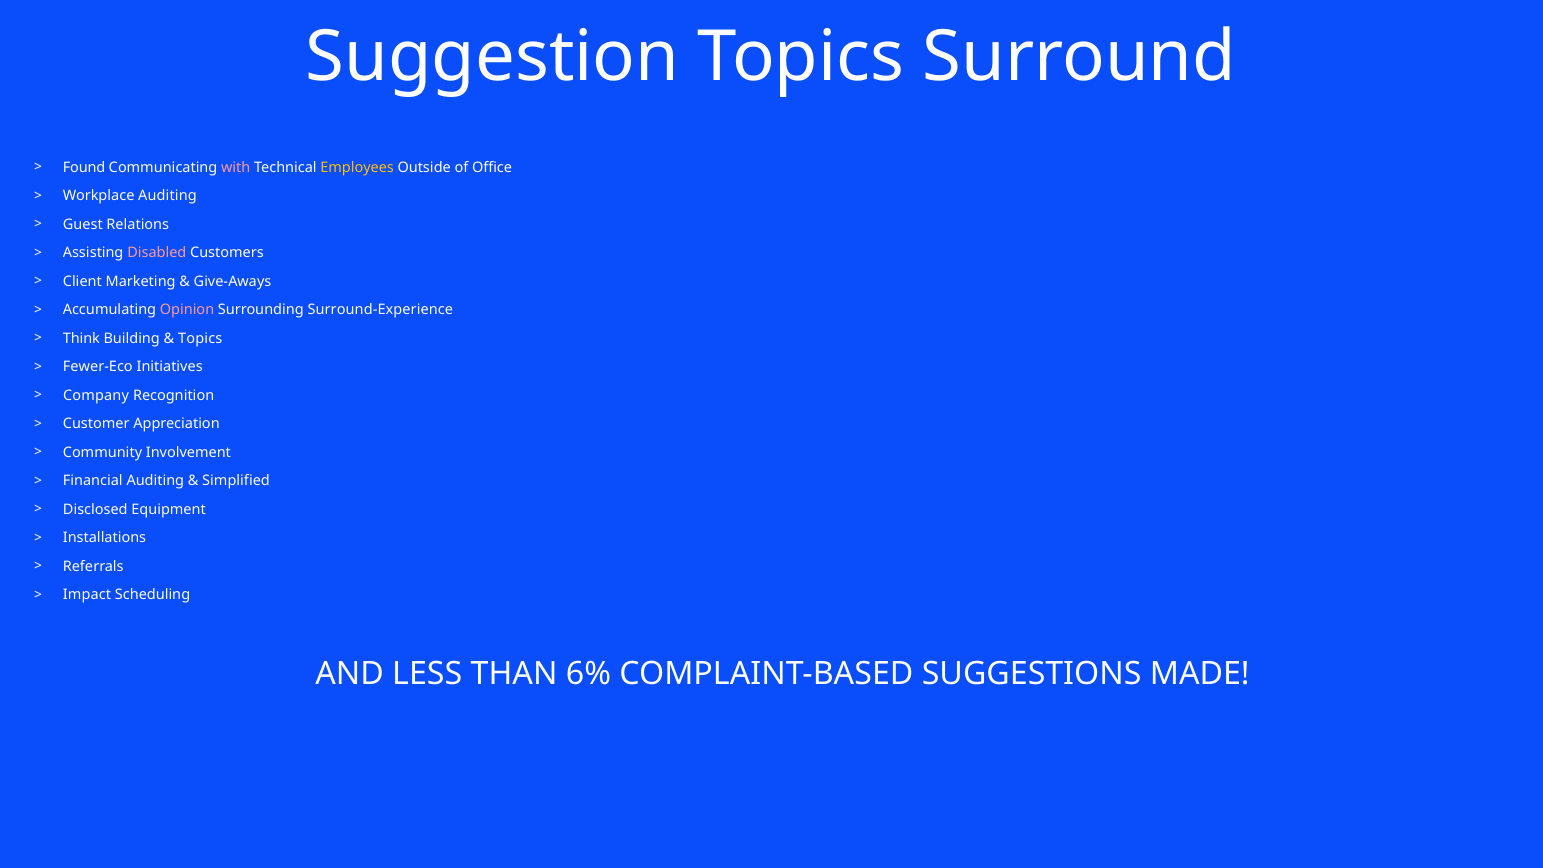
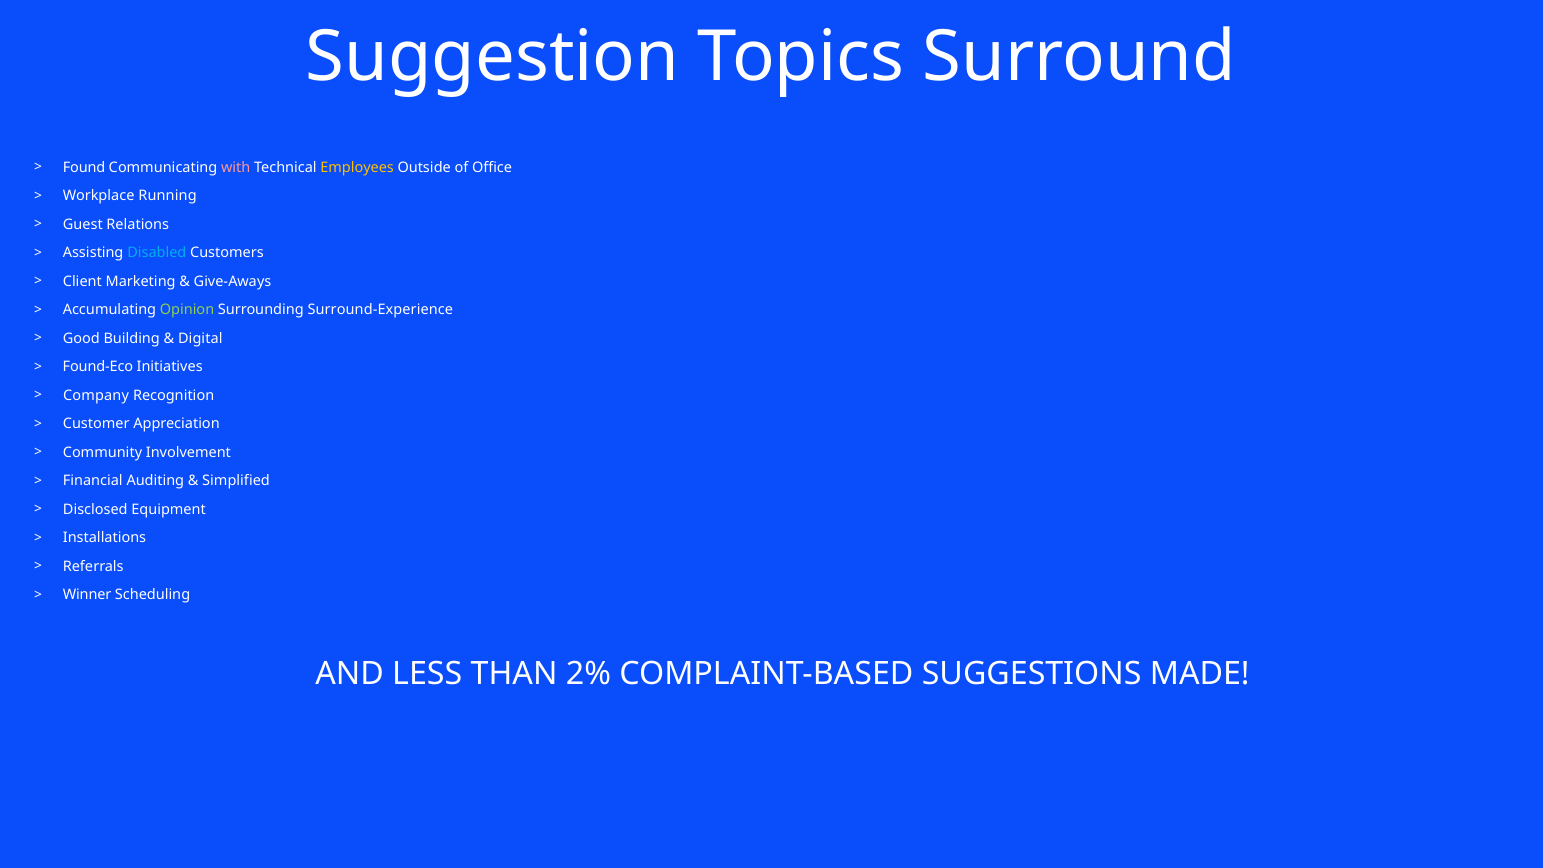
Workplace Auditing: Auditing -> Running
Disabled colour: pink -> light blue
Opinion colour: pink -> light green
Think: Think -> Good
Topics at (200, 338): Topics -> Digital
Fewer-Eco: Fewer-Eco -> Found-Eco
Impact: Impact -> Winner
6%: 6% -> 2%
